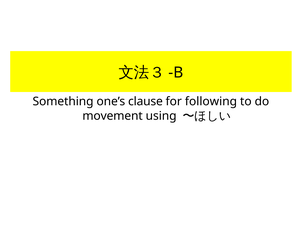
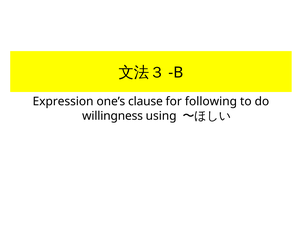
Something: Something -> Expression
movement: movement -> willingness
